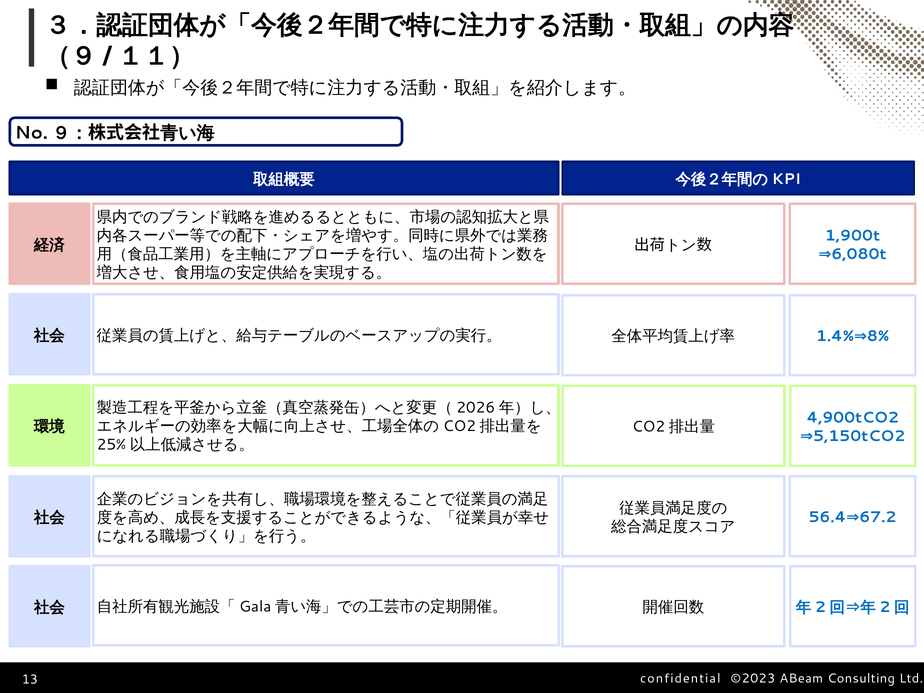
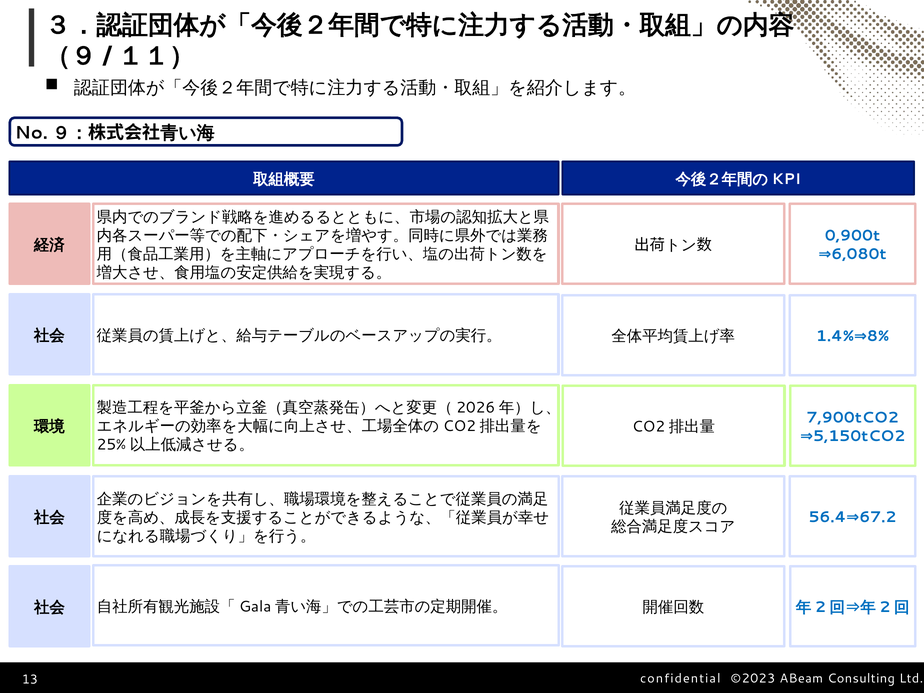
1,900t: 1,900t -> 0,900t
4,900tCO2: 4,900tCO2 -> 7,900tCO2
